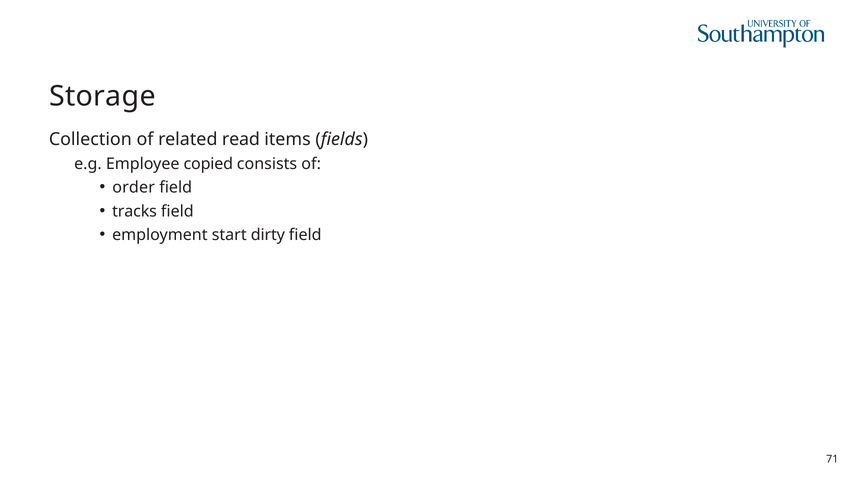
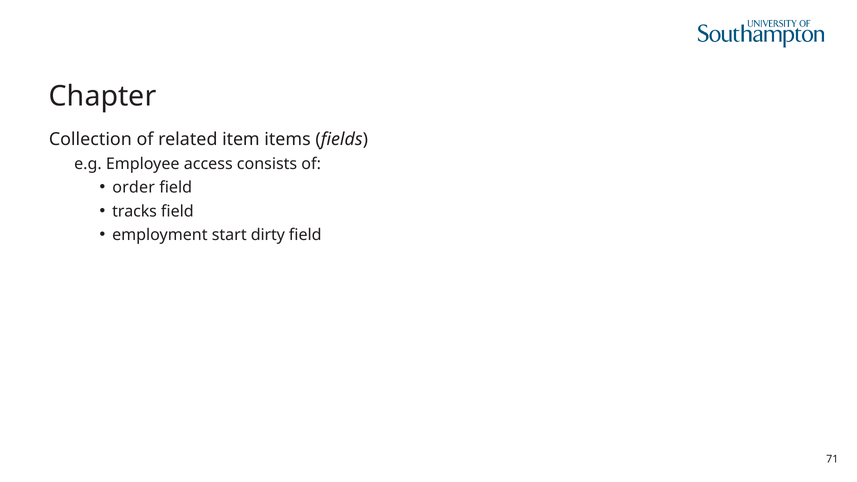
Storage: Storage -> Chapter
read: read -> item
copied: copied -> access
